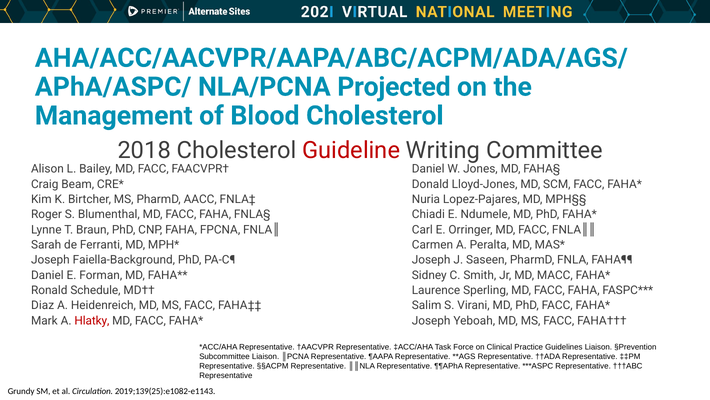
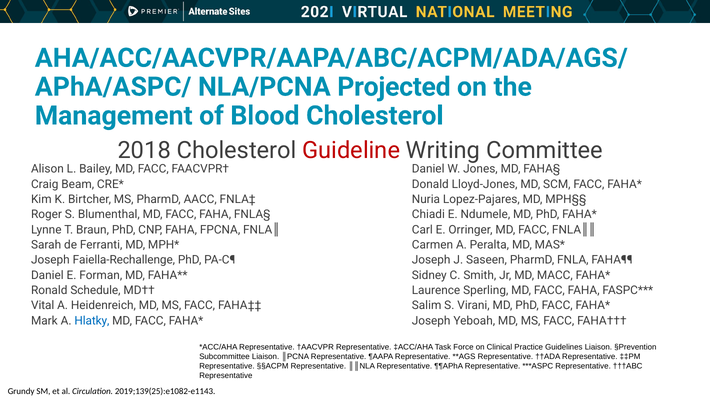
Faiella-Background: Faiella-Background -> Faiella-Rechallenge
Diaz: Diaz -> Vital
Hlatky colour: red -> blue
